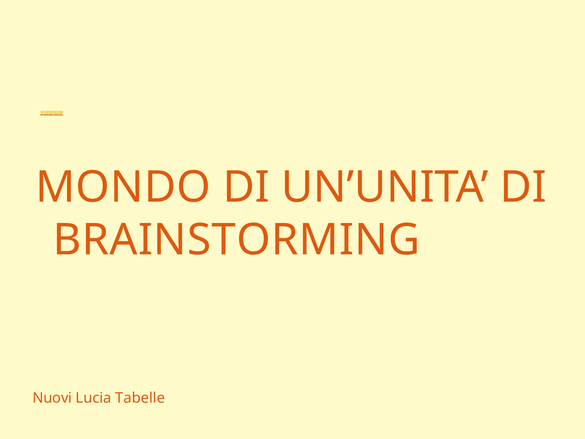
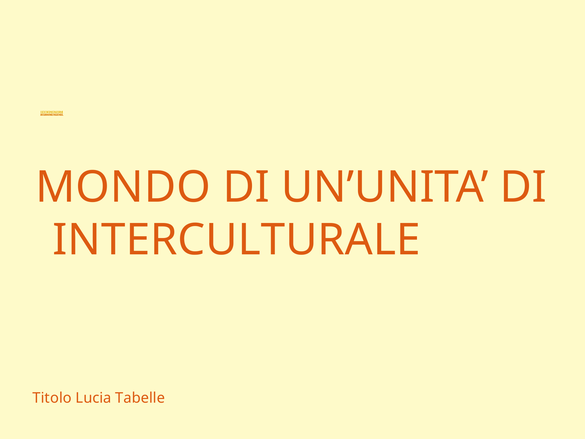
BRAINSTORMING: BRAINSTORMING -> INTERCULTURALE
Nuovi: Nuovi -> Titolo
